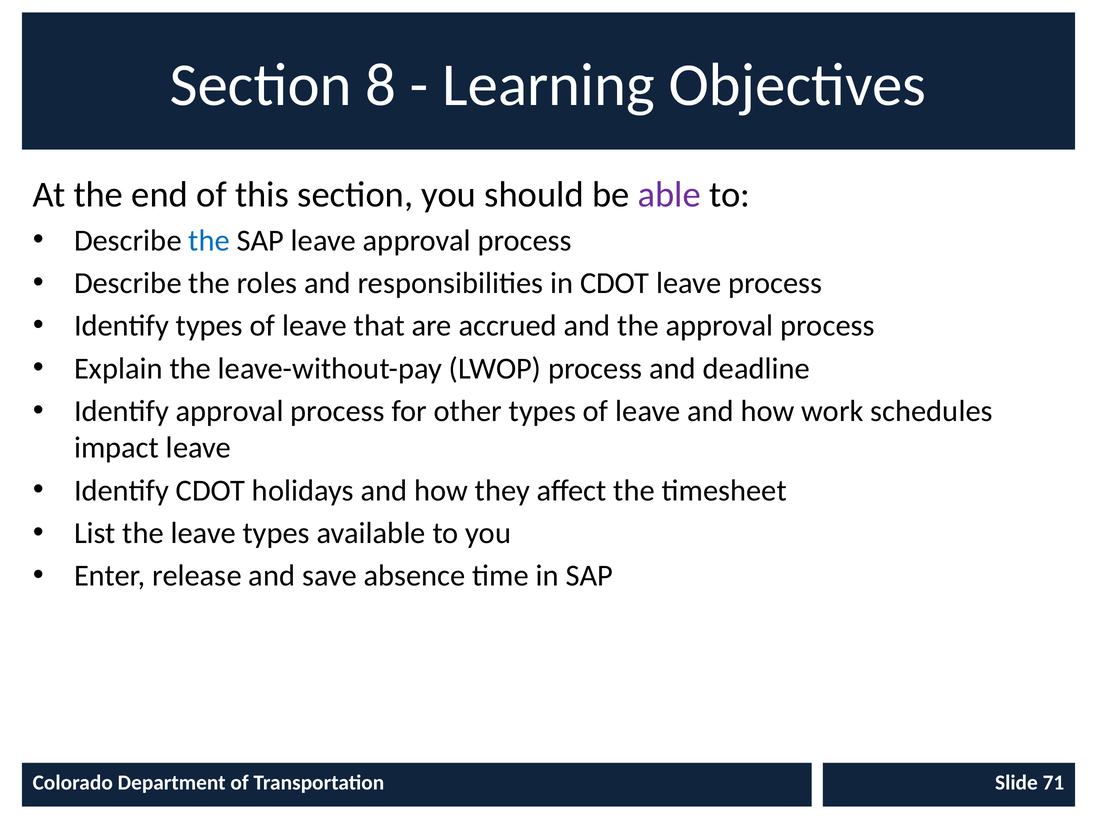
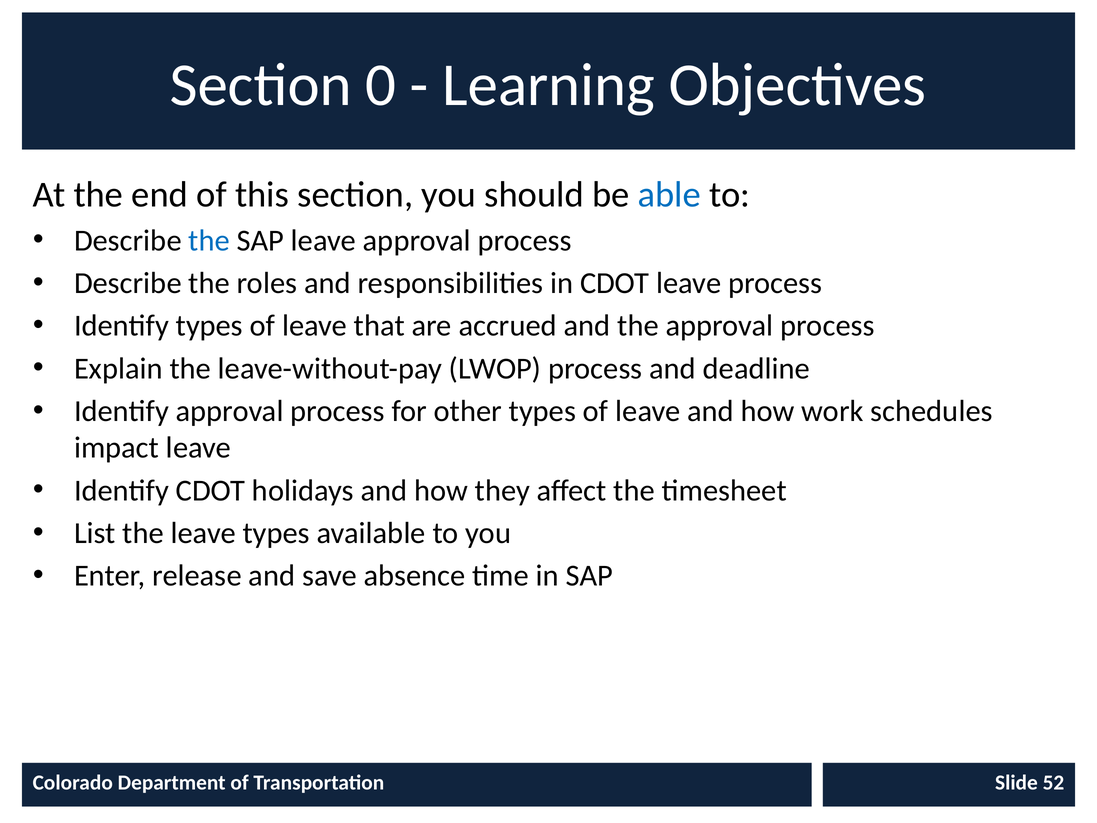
8: 8 -> 0
able colour: purple -> blue
71: 71 -> 52
